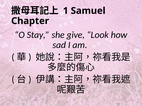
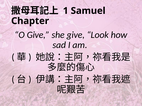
O Stay: Stay -> Give
